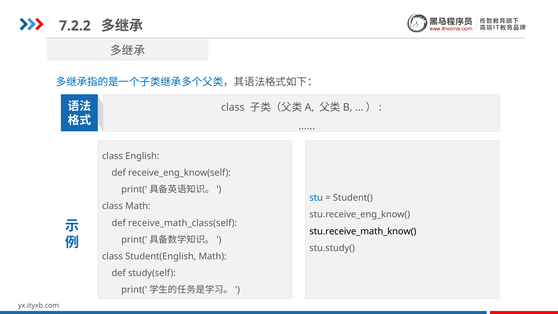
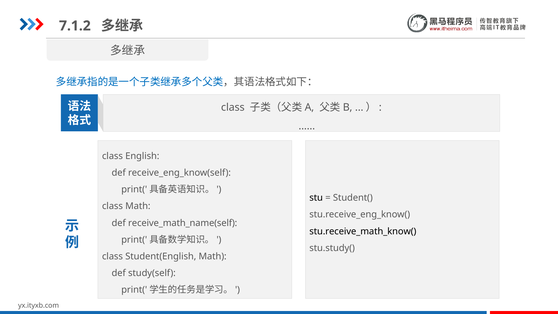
7.2.2: 7.2.2 -> 7.1.2
stu colour: blue -> black
receive_math_class(self: receive_math_class(self -> receive_math_name(self
